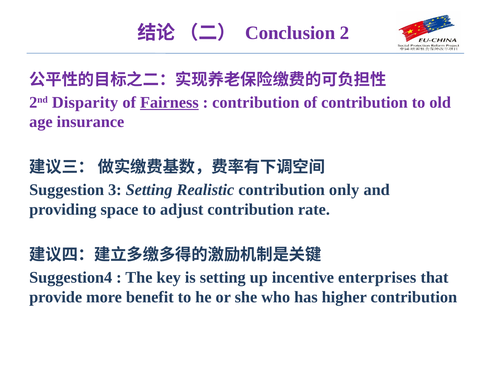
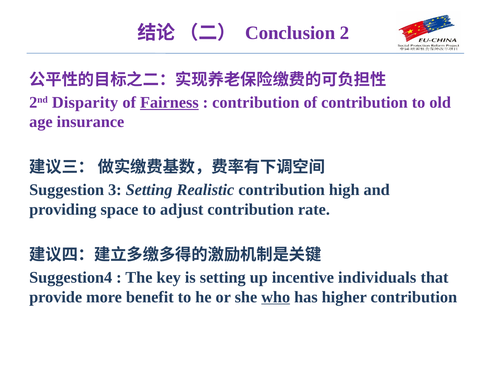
only: only -> high
enterprises: enterprises -> individuals
who underline: none -> present
